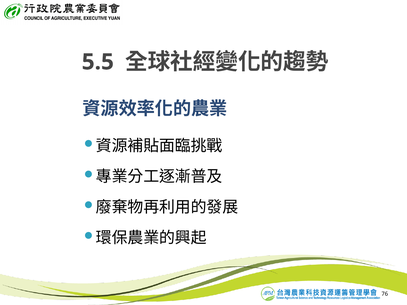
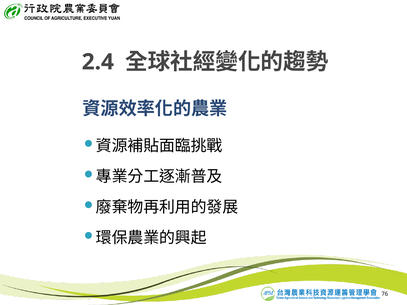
5.5: 5.5 -> 2.4
